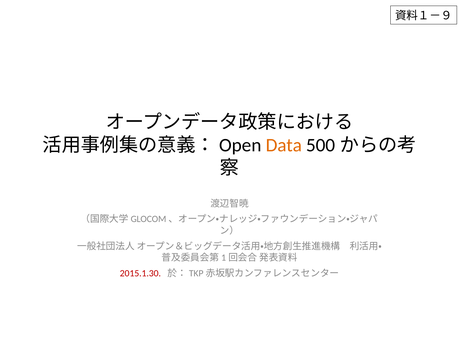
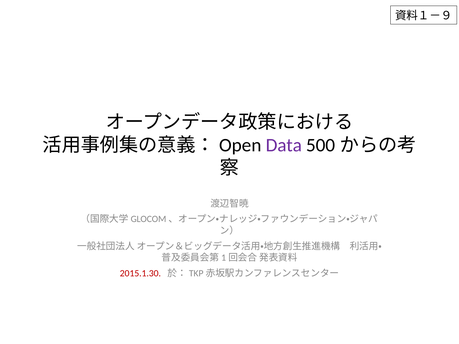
Data colour: orange -> purple
